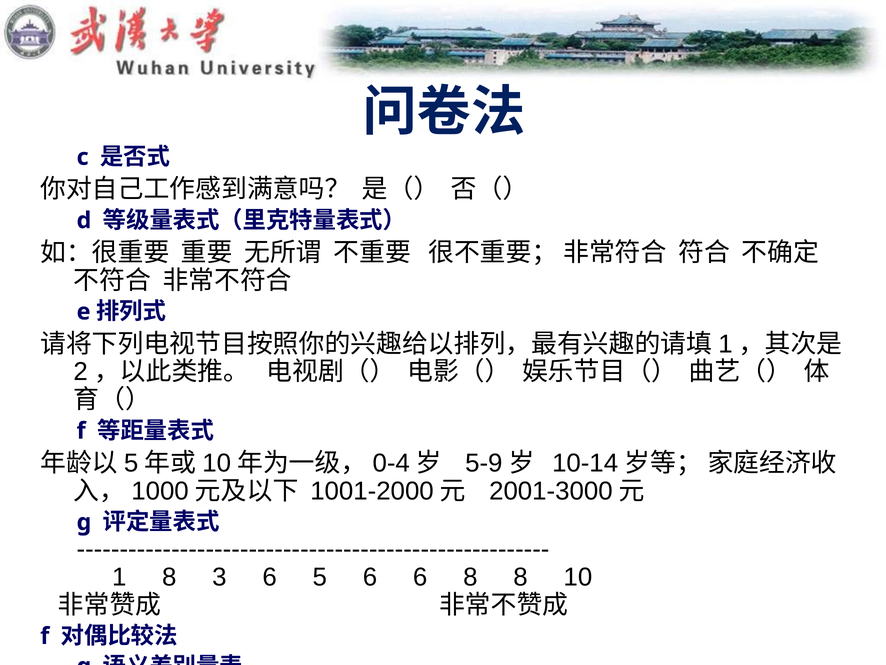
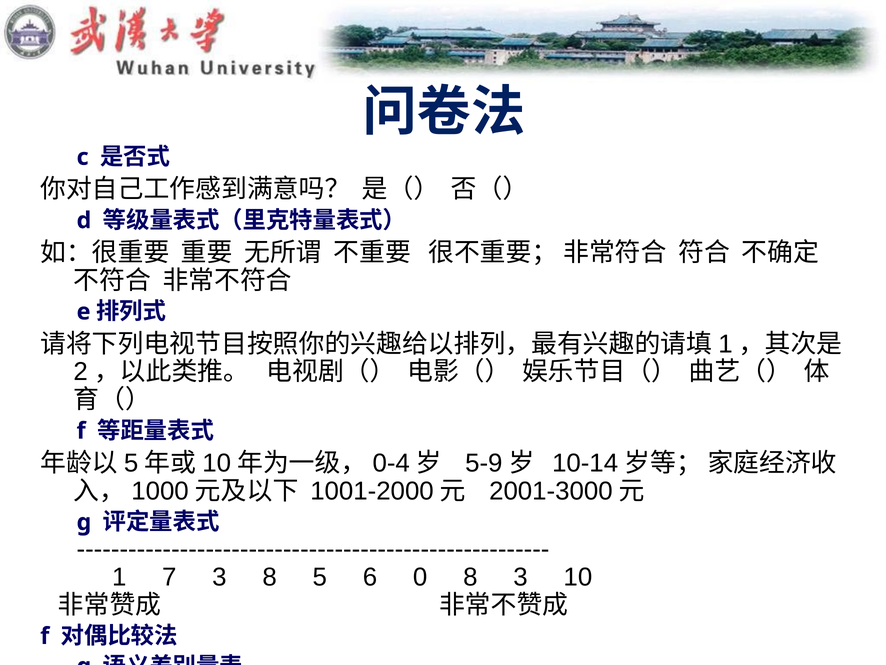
1 8: 8 -> 7
3 6: 6 -> 8
6 6: 6 -> 0
8 8: 8 -> 3
